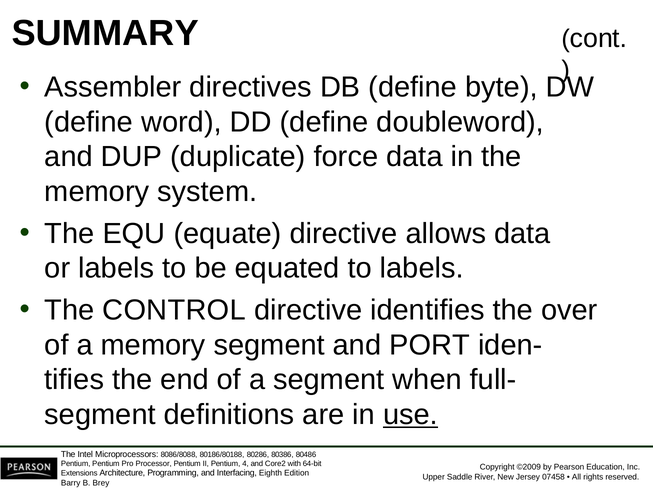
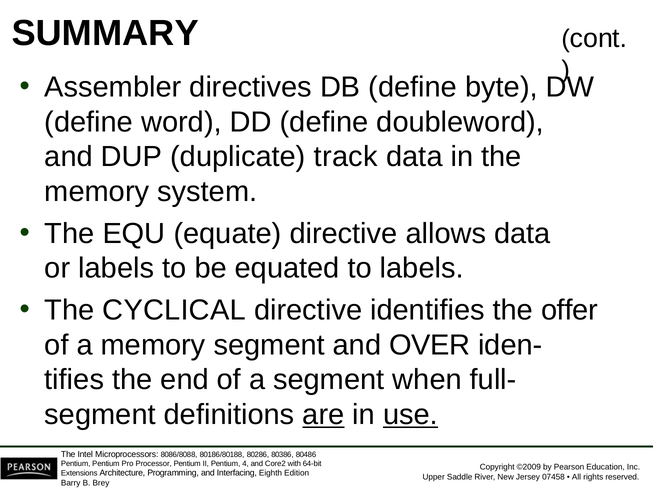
force: force -> track
CONTROL: CONTROL -> CYCLICAL
over: over -> offer
PORT: PORT -> OVER
are underline: none -> present
